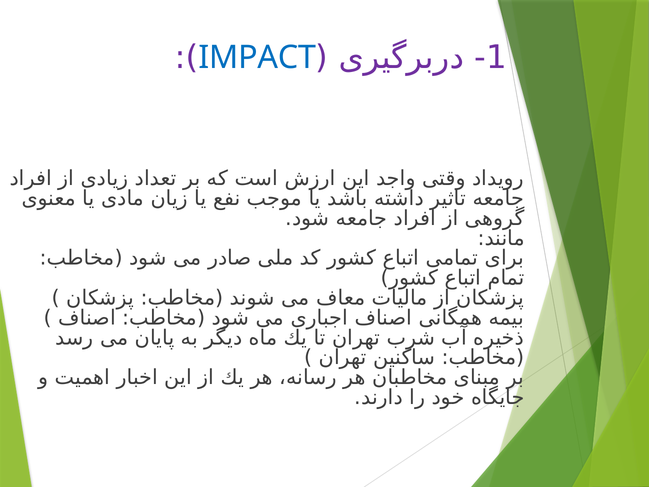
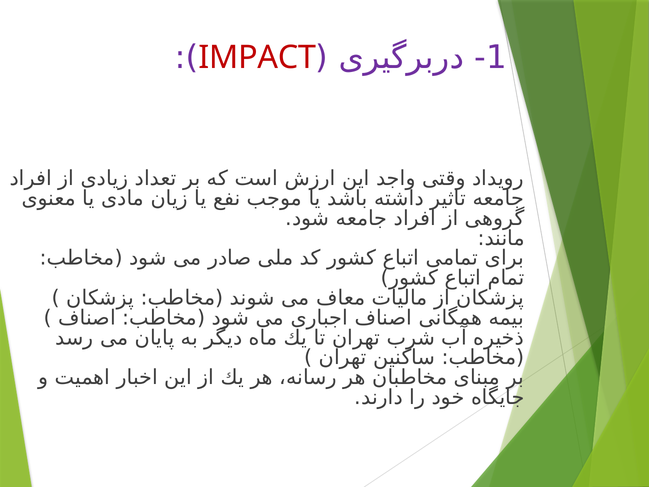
IMPACT colour: blue -> red
